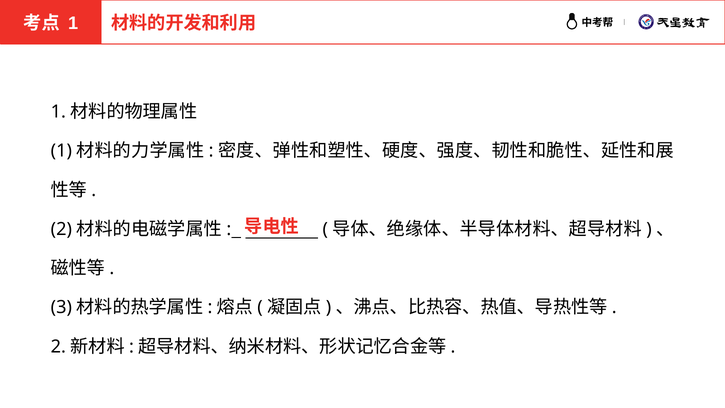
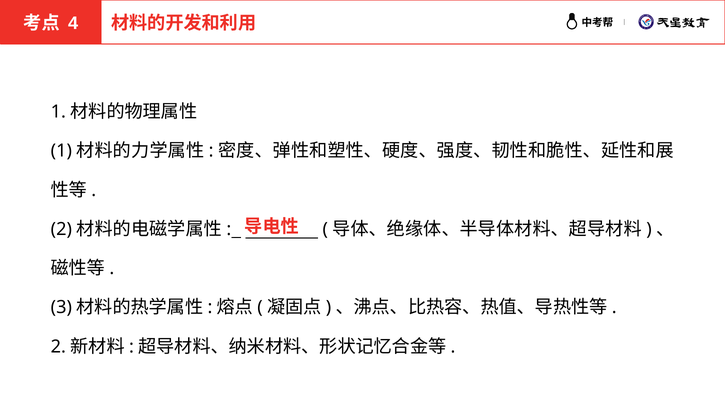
1 at (73, 23): 1 -> 4
